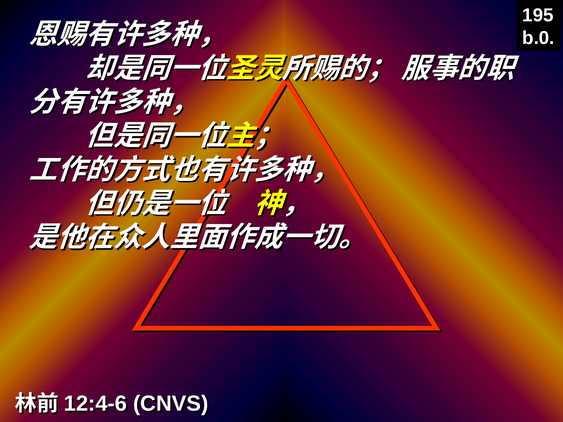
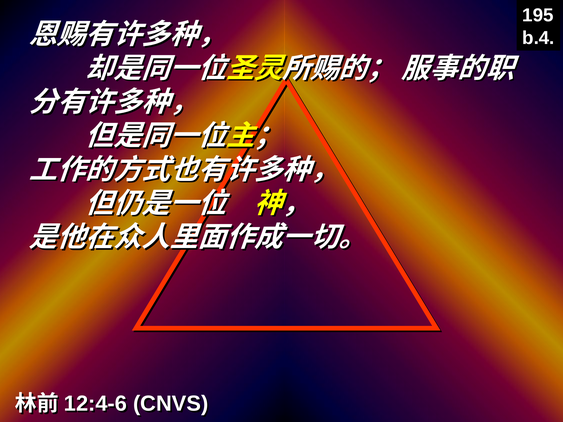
b.0: b.0 -> b.4
